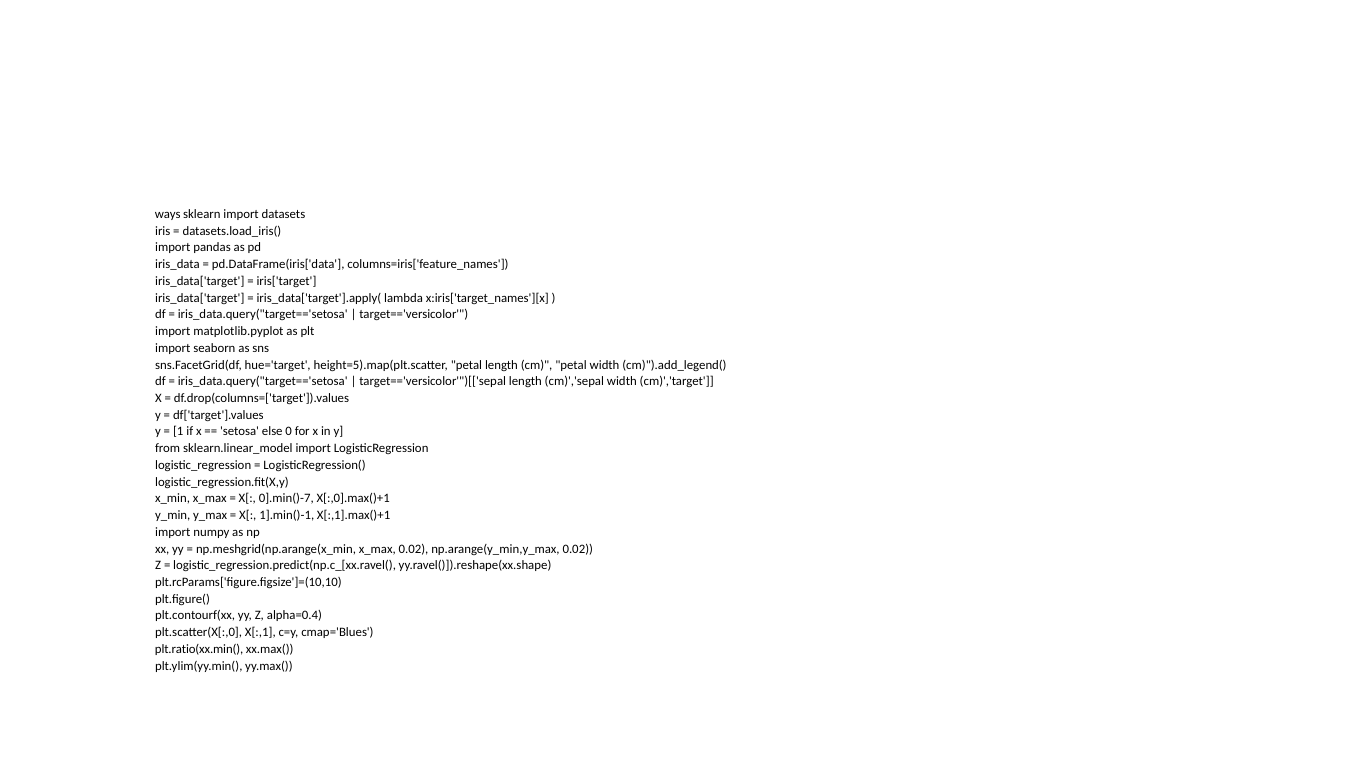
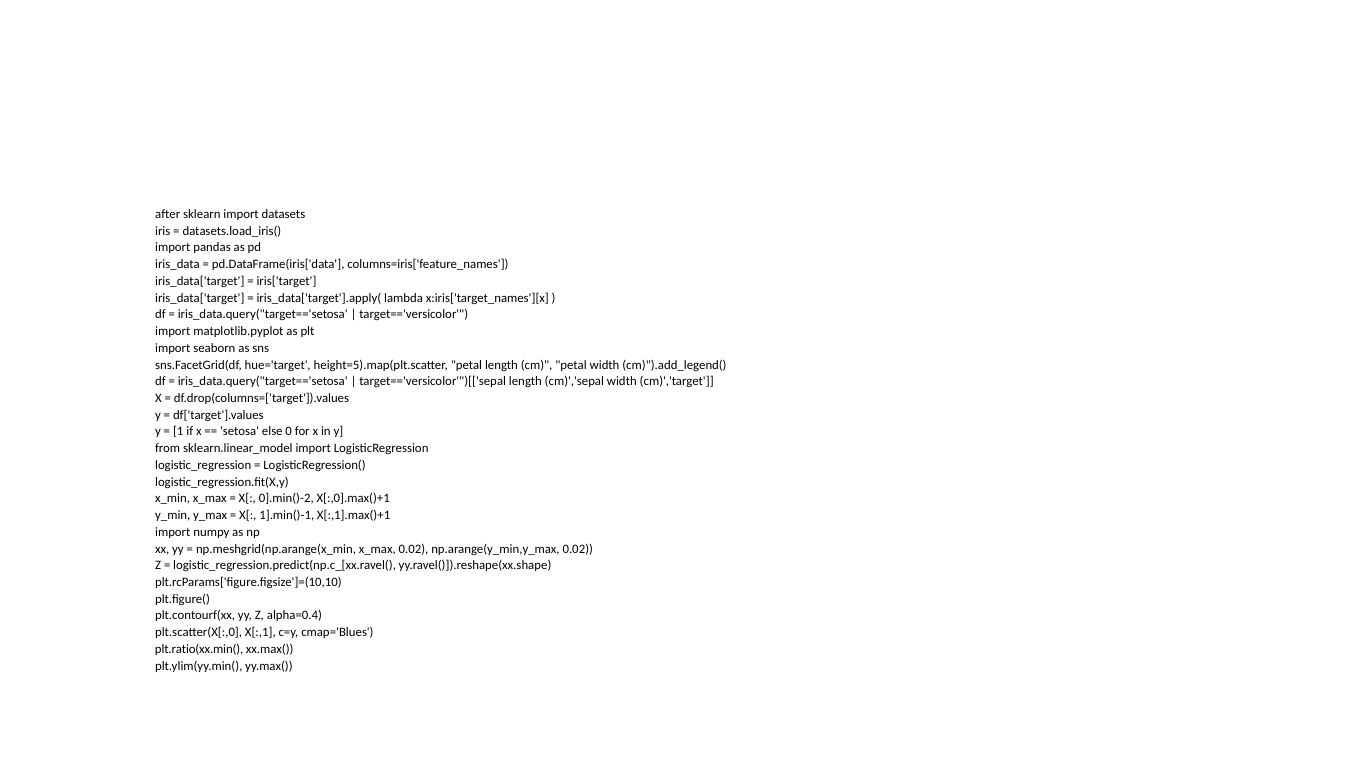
ways: ways -> after
0].min()-7: 0].min()-7 -> 0].min()-2
